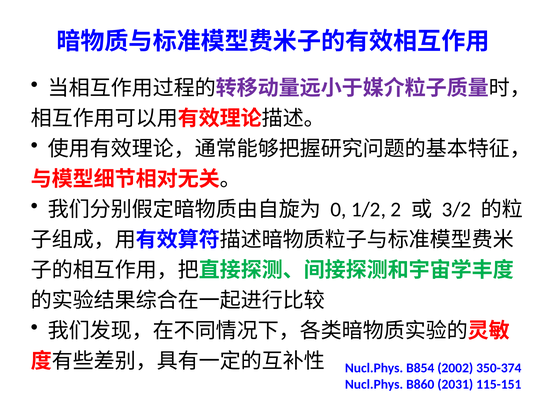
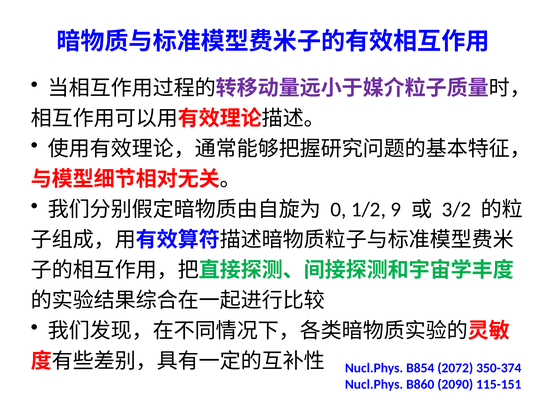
2: 2 -> 9
2002: 2002 -> 2072
2031: 2031 -> 2090
